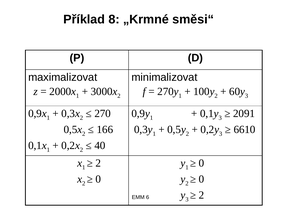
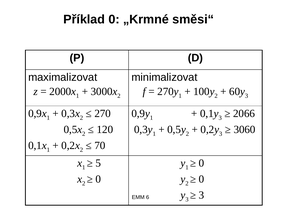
Příklad 8: 8 -> 0
2091: 2091 -> 2066
166: 166 -> 120
6610: 6610 -> 3060
40: 40 -> 70
2 at (98, 163): 2 -> 5
2 at (202, 195): 2 -> 3
